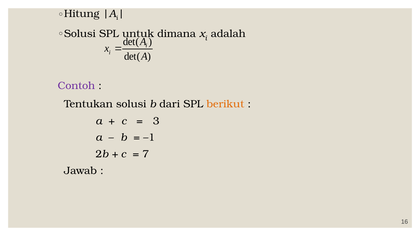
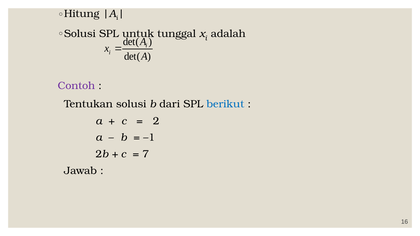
dimana: dimana -> tunggal
berikut colour: orange -> blue
3: 3 -> 2
